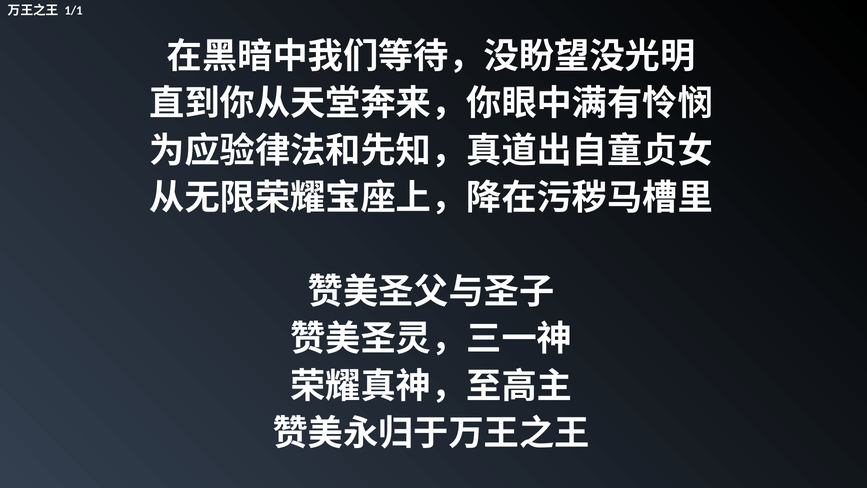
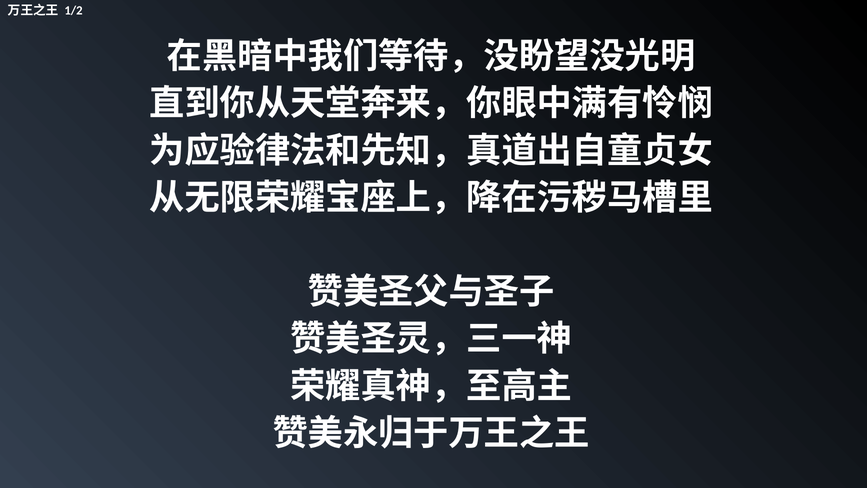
1/1: 1/1 -> 1/2
